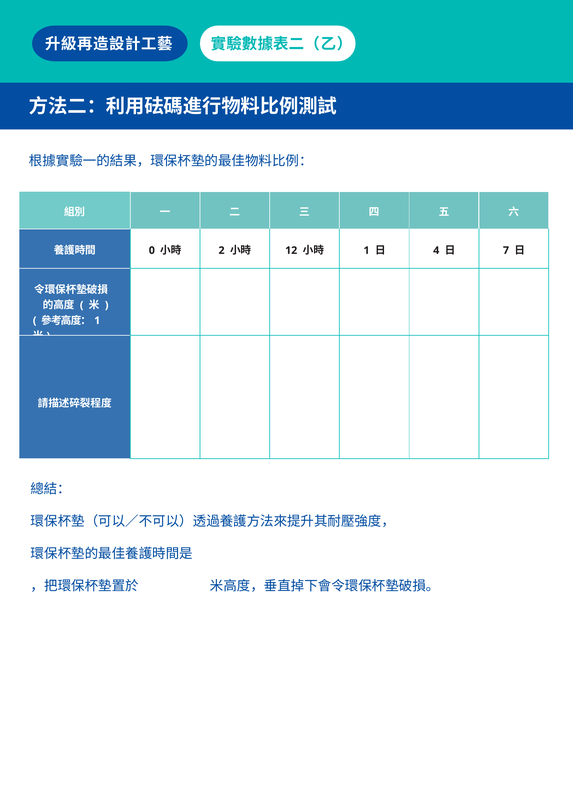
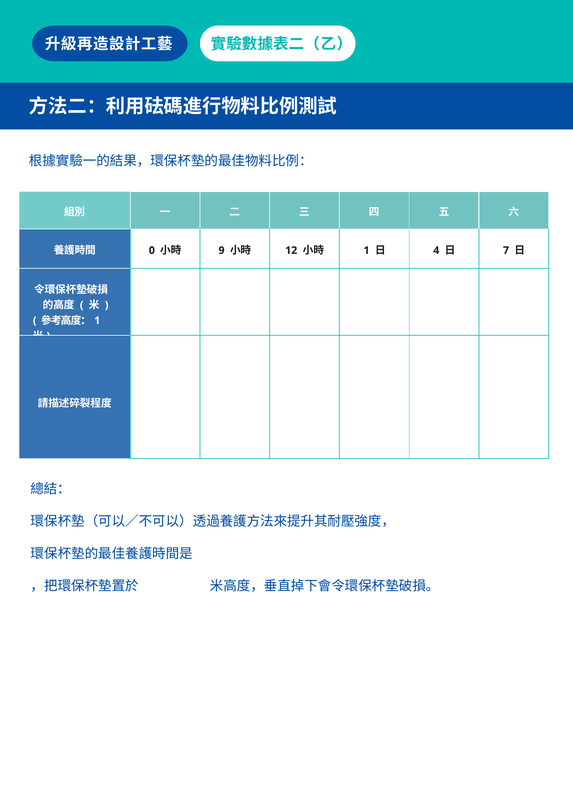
2: 2 -> 9
